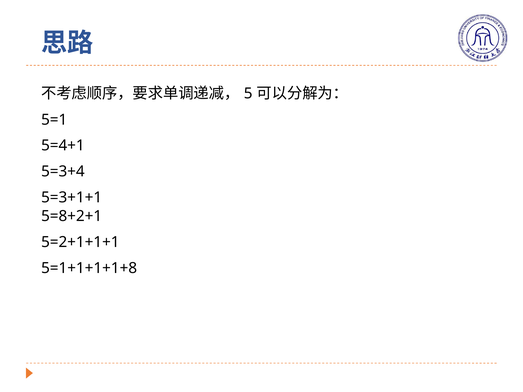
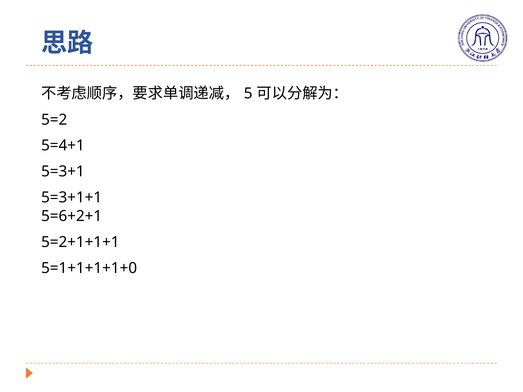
5=1: 5=1 -> 5=2
5=3+4: 5=3+4 -> 5=3+1
5=8+2+1: 5=8+2+1 -> 5=6+2+1
5=1+1+1+1+8: 5=1+1+1+1+8 -> 5=1+1+1+1+0
